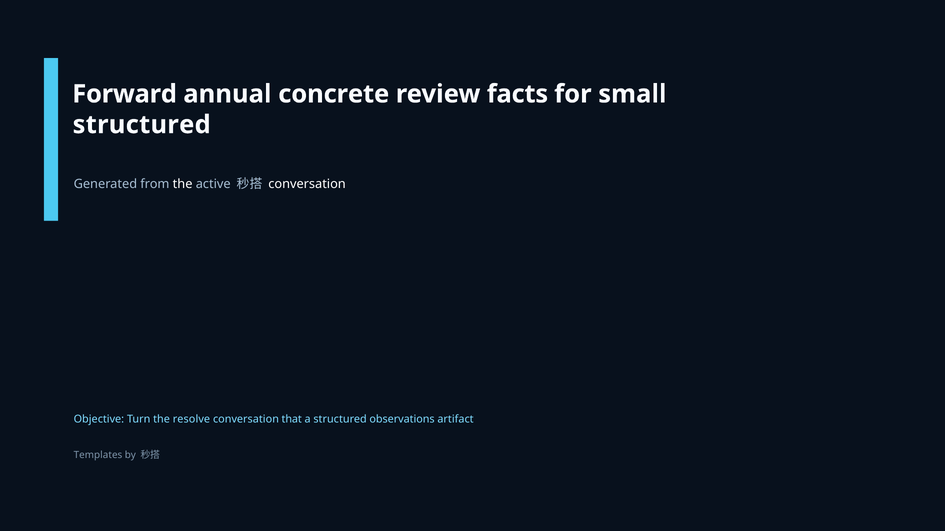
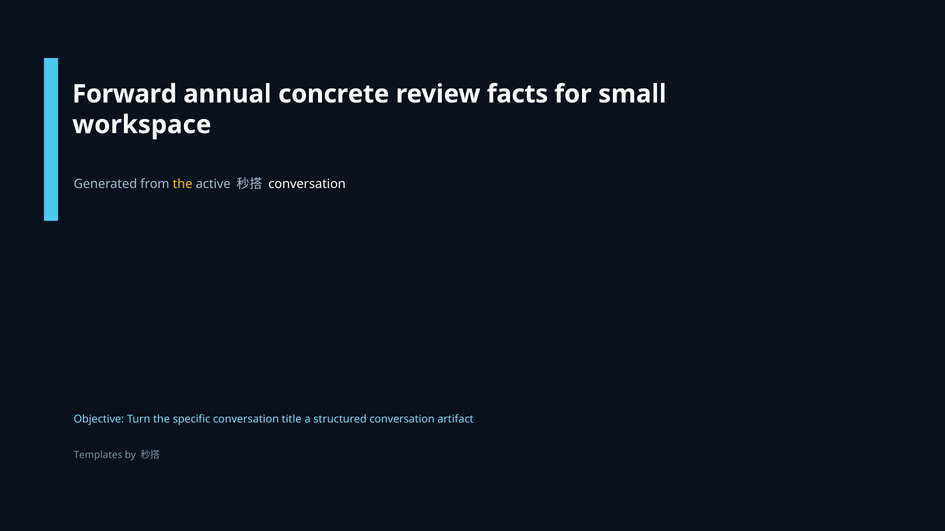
structured at (142, 125): structured -> workspace
the at (183, 184) colour: white -> yellow
resolve: resolve -> specific
that: that -> title
structured observations: observations -> conversation
